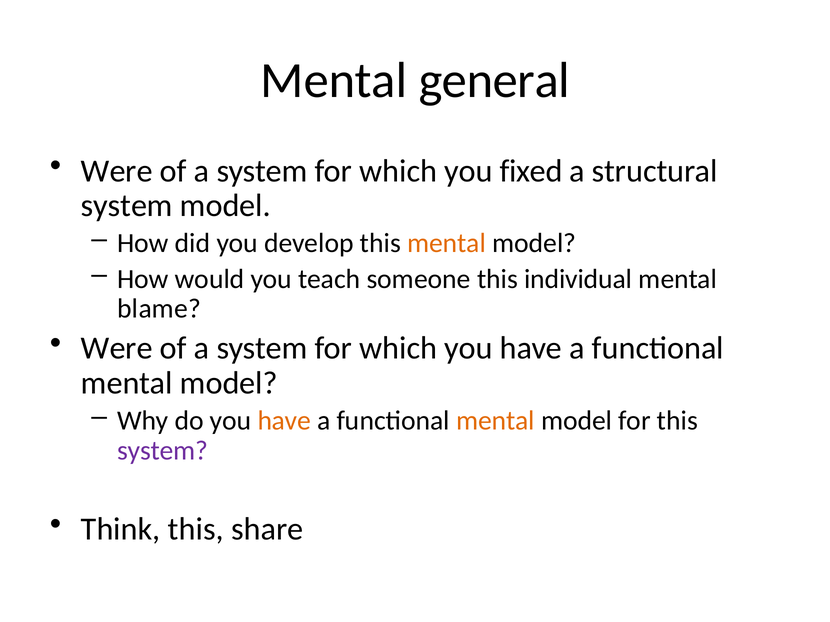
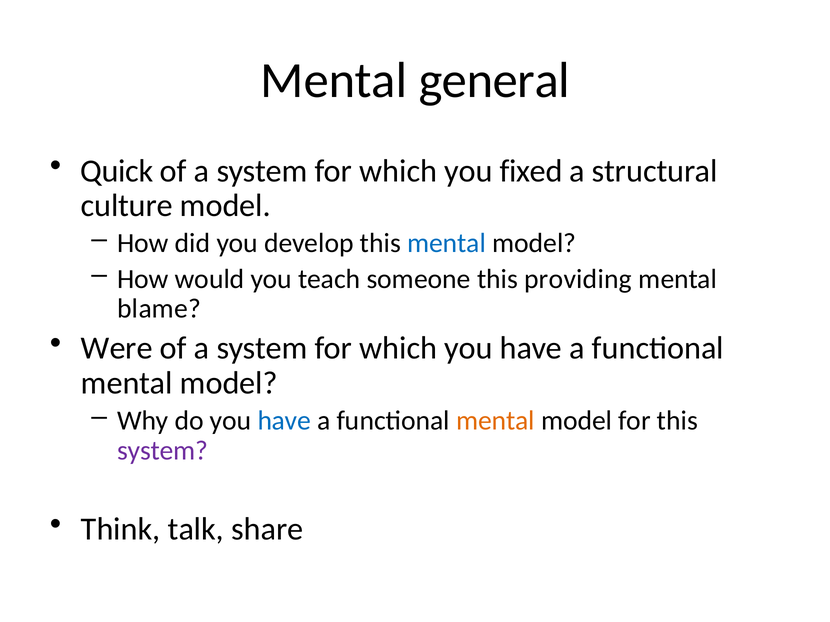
Were at (117, 171): Were -> Quick
system at (127, 206): system -> culture
mental at (447, 243) colour: orange -> blue
individual: individual -> providing
have at (284, 421) colour: orange -> blue
Think this: this -> talk
